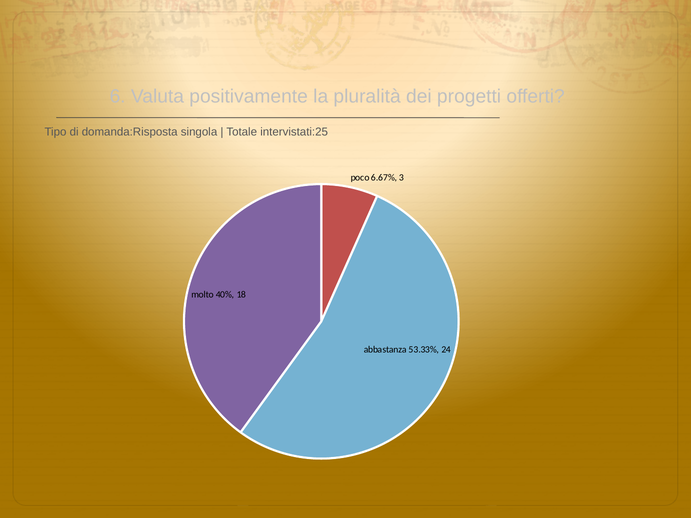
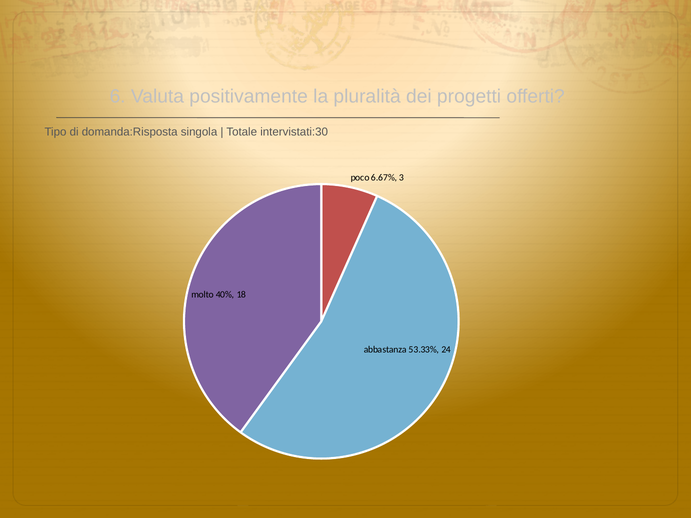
intervistati:25: intervistati:25 -> intervistati:30
